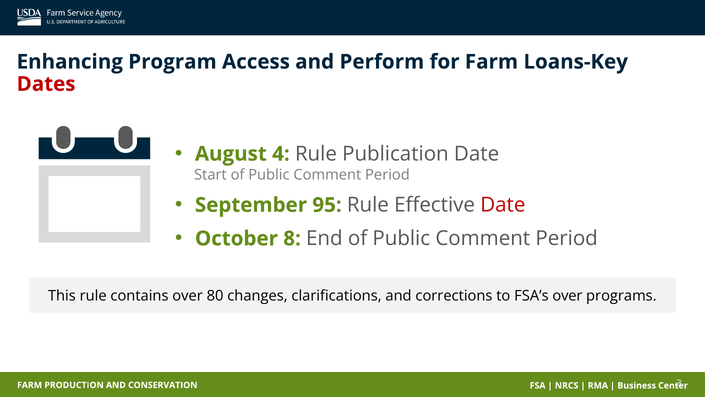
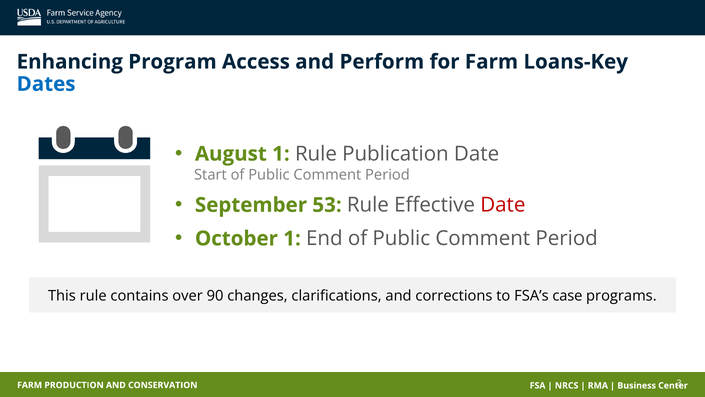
Dates colour: red -> blue
August 4: 4 -> 1
95: 95 -> 53
October 8: 8 -> 1
80: 80 -> 90
FSA’s over: over -> case
